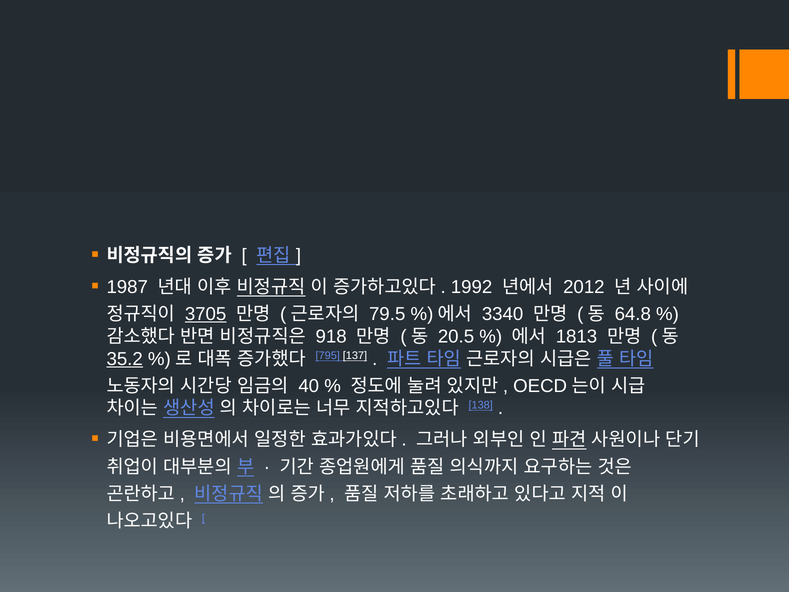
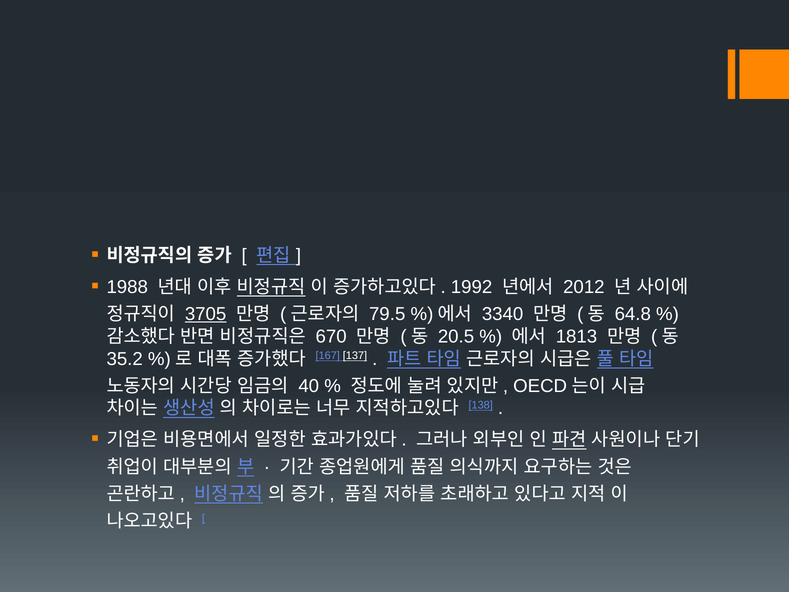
1987: 1987 -> 1988
918: 918 -> 670
35.2 underline: present -> none
795: 795 -> 167
